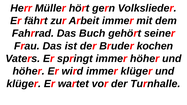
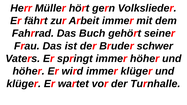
kochen: kochen -> schwer
